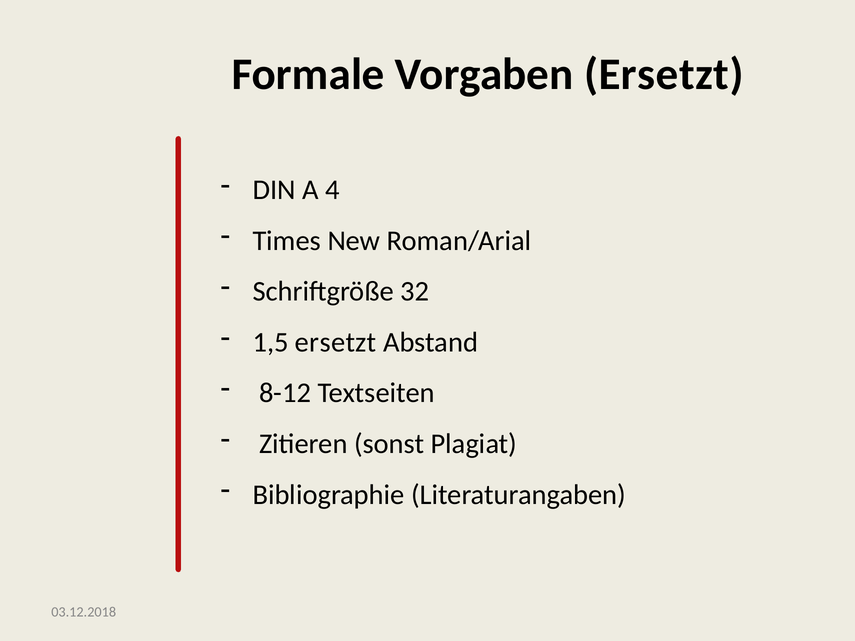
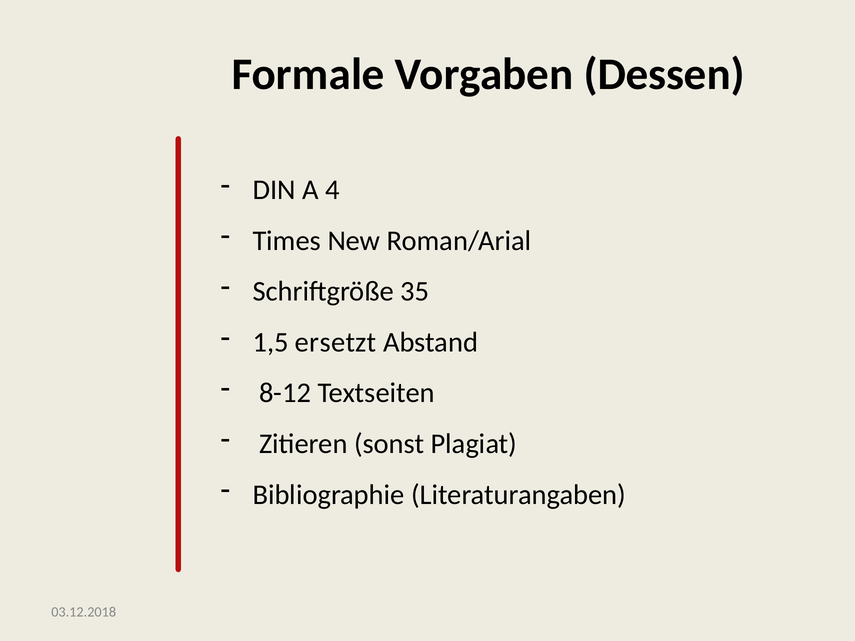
Vorgaben Ersetzt: Ersetzt -> Dessen
32: 32 -> 35
